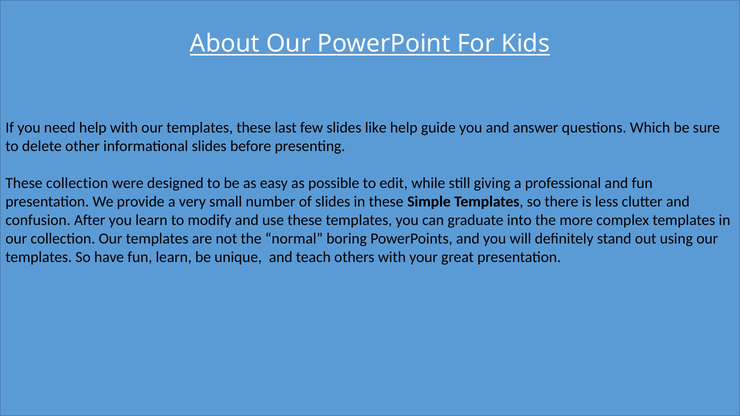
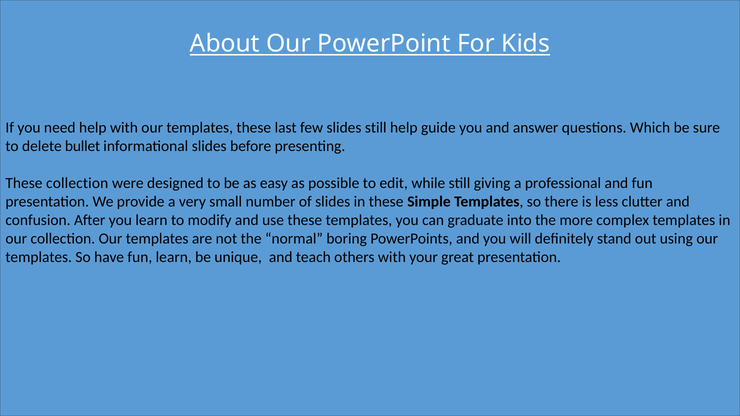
slides like: like -> still
other: other -> bullet
